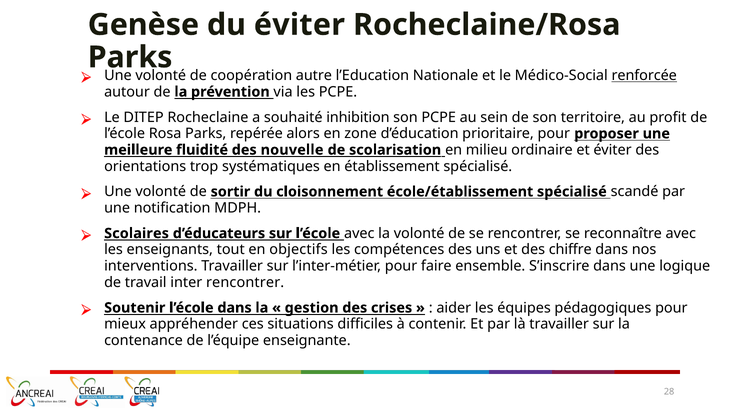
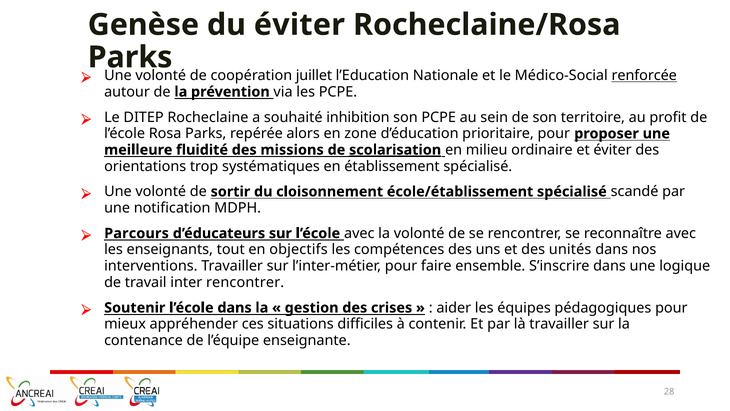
autre: autre -> juillet
nouvelle: nouvelle -> missions
scolarisation underline: none -> present
Scolaires: Scolaires -> Parcours
chiffre: chiffre -> unités
